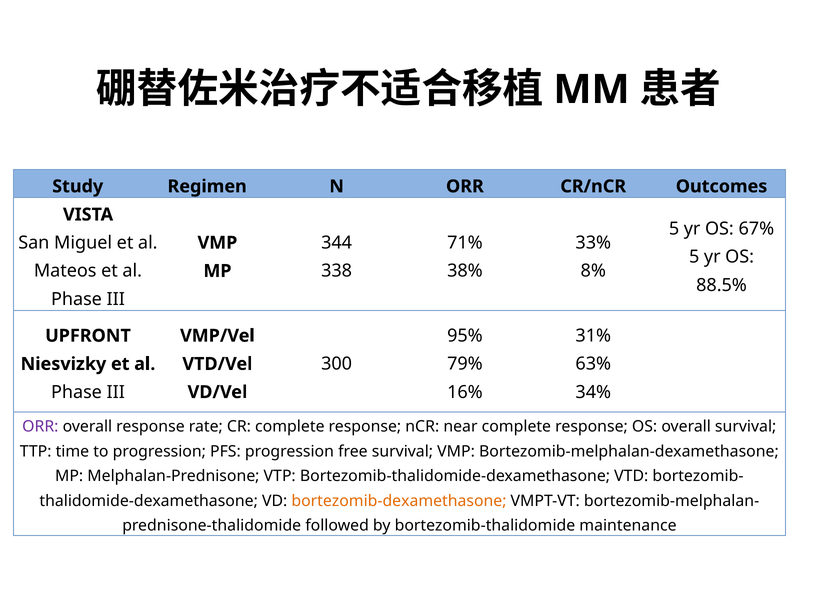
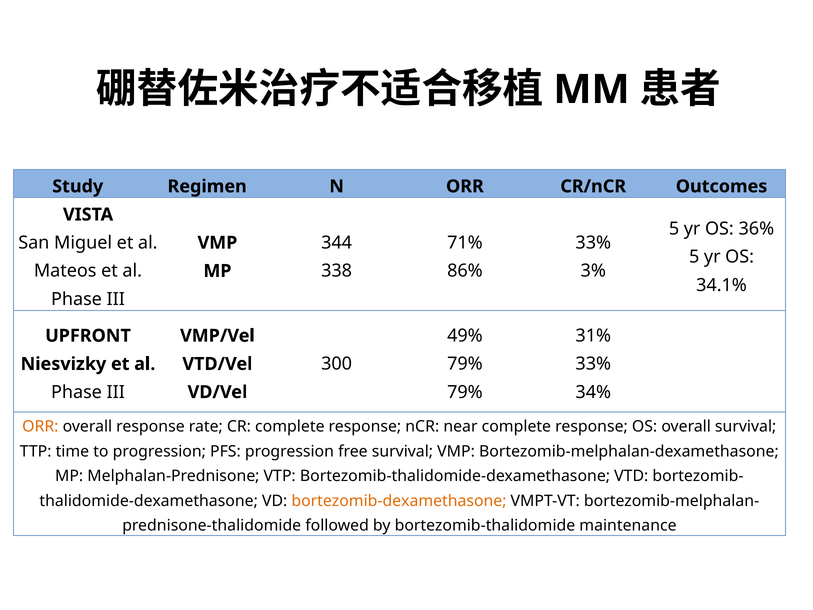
67%: 67% -> 36%
38%: 38% -> 86%
8%: 8% -> 3%
88.5%: 88.5% -> 34.1%
95%: 95% -> 49%
63% at (593, 364): 63% -> 33%
16% at (465, 392): 16% -> 79%
ORR at (40, 427) colour: purple -> orange
